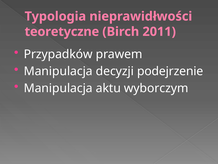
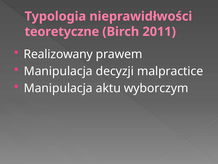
Przypadków: Przypadków -> Realizowany
podejrzenie: podejrzenie -> malpractice
